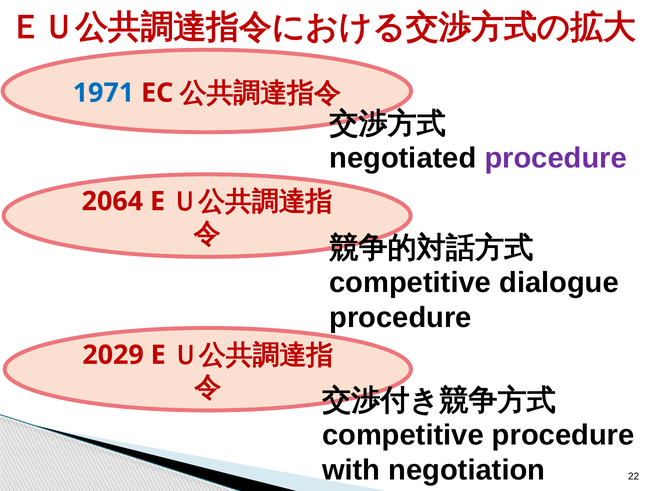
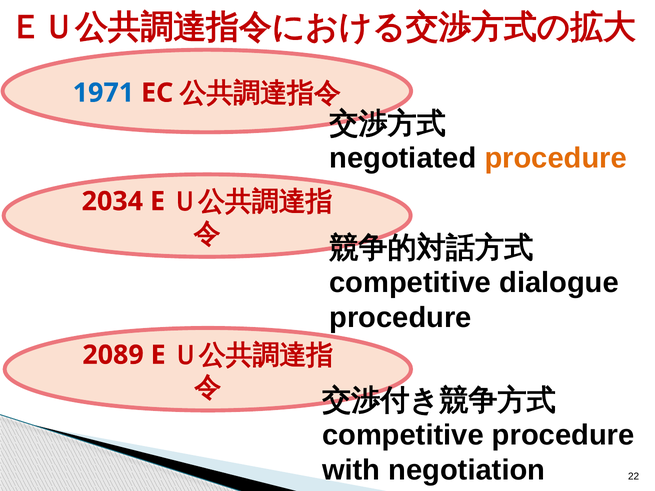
procedure at (556, 158) colour: purple -> orange
2064: 2064 -> 2034
2029: 2029 -> 2089
